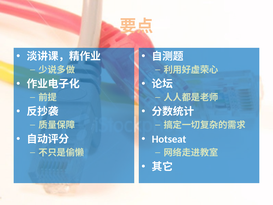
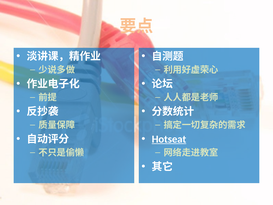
Hotseat underline: none -> present
